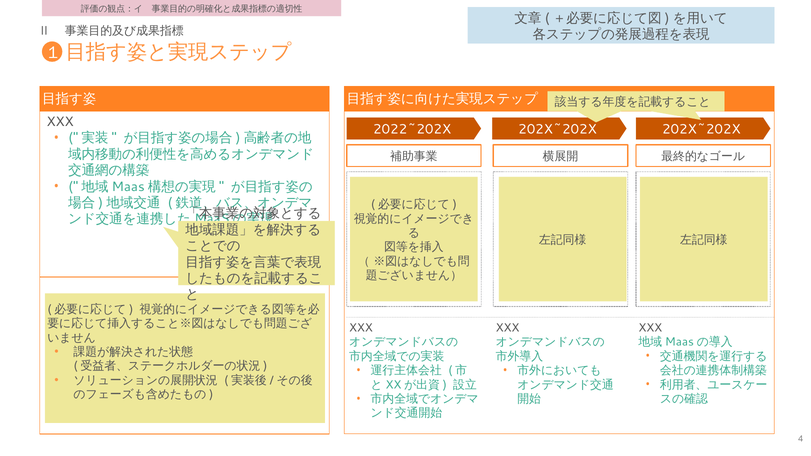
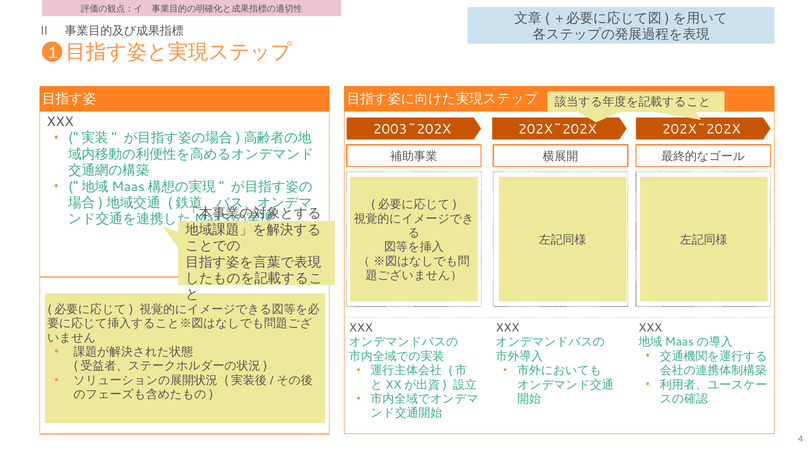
2022~202X: 2022~202X -> 2003~202X
